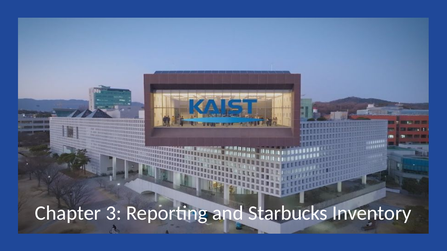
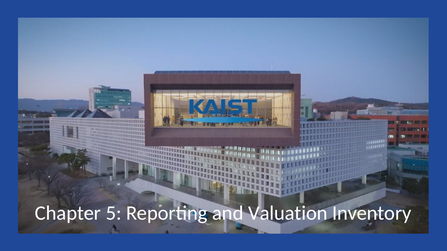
3: 3 -> 5
Starbucks: Starbucks -> Valuation
